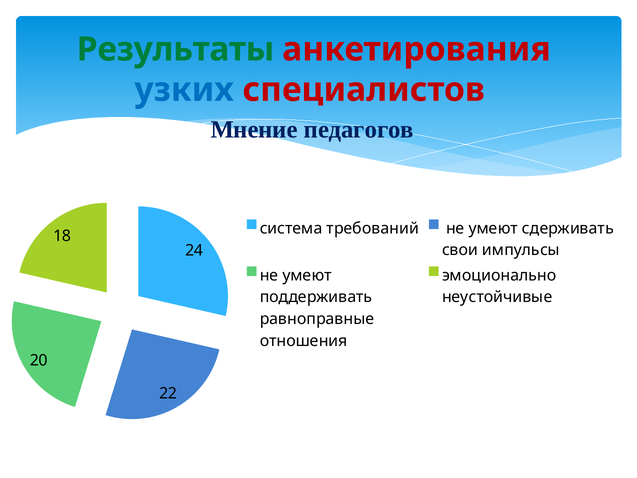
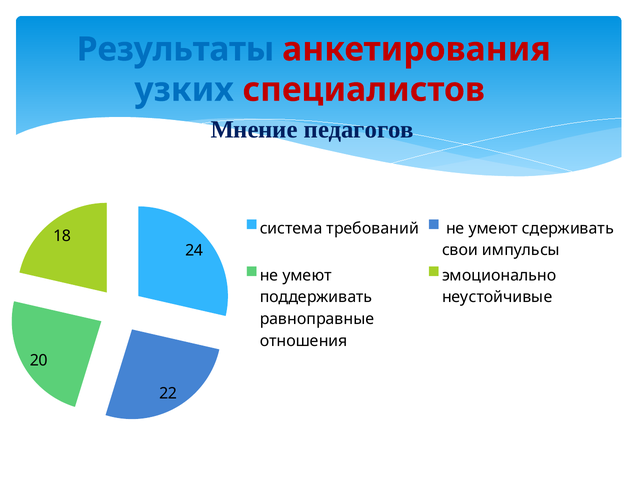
Результаты colour: green -> blue
